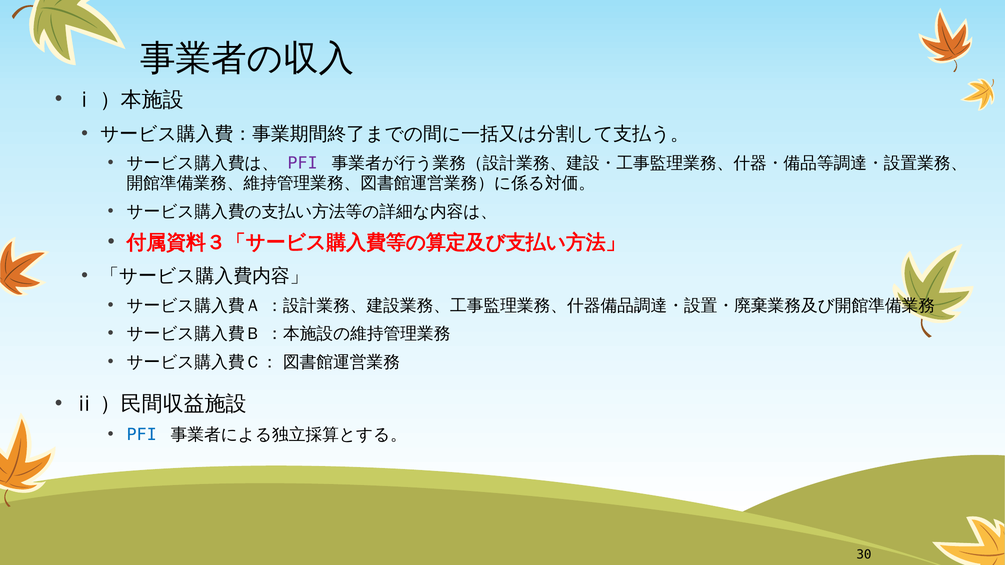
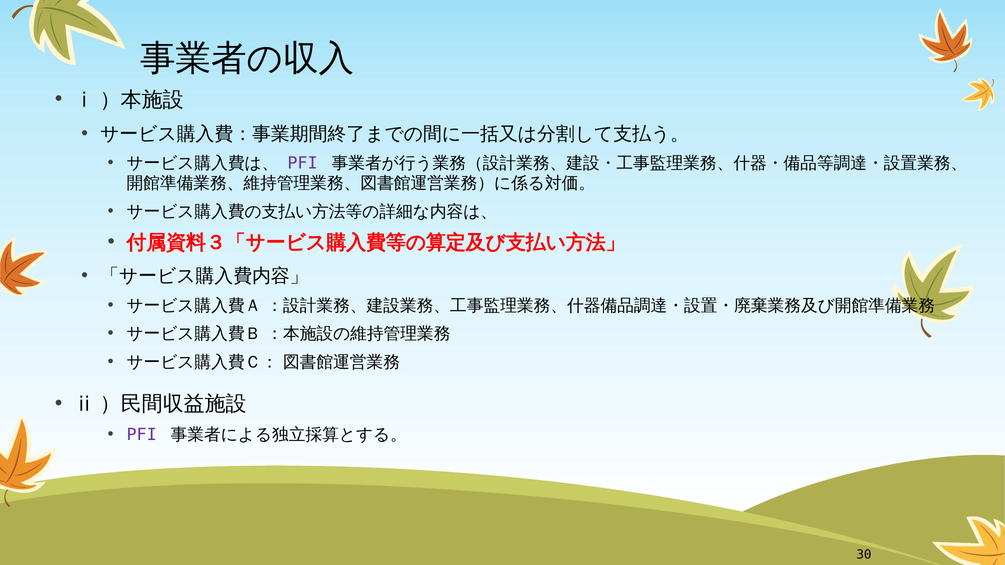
PFI at (142, 435) colour: blue -> purple
